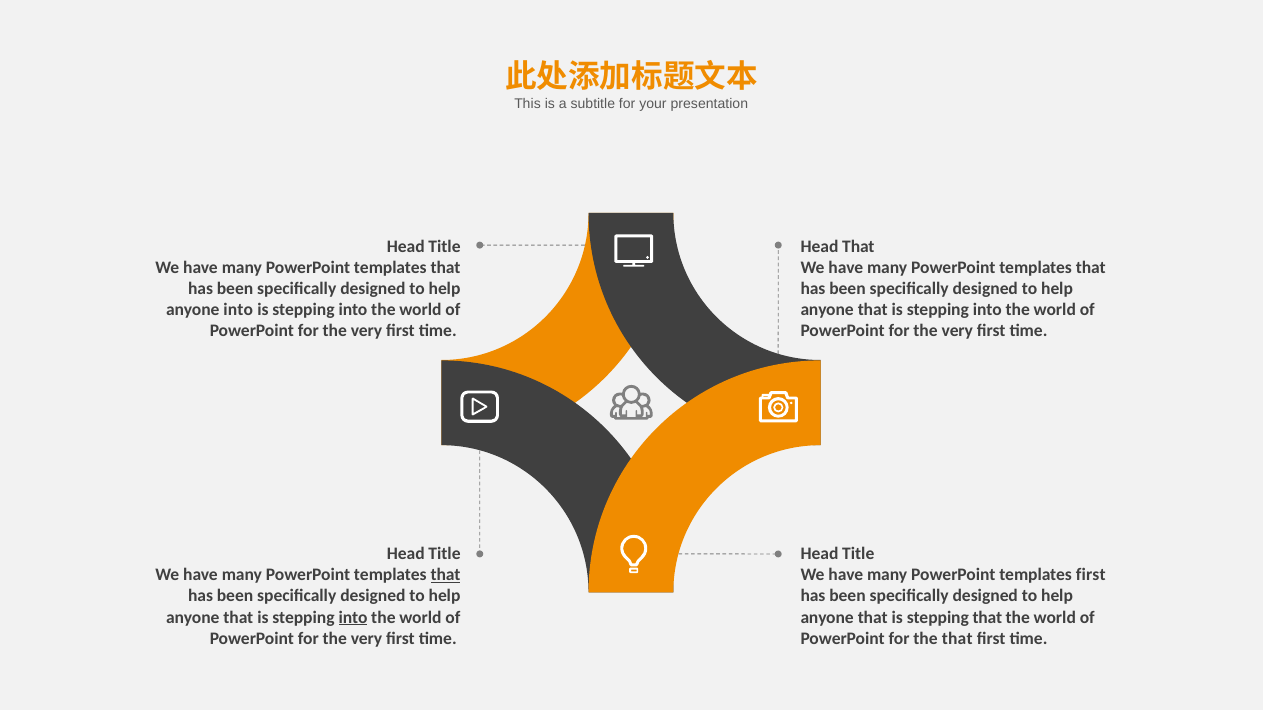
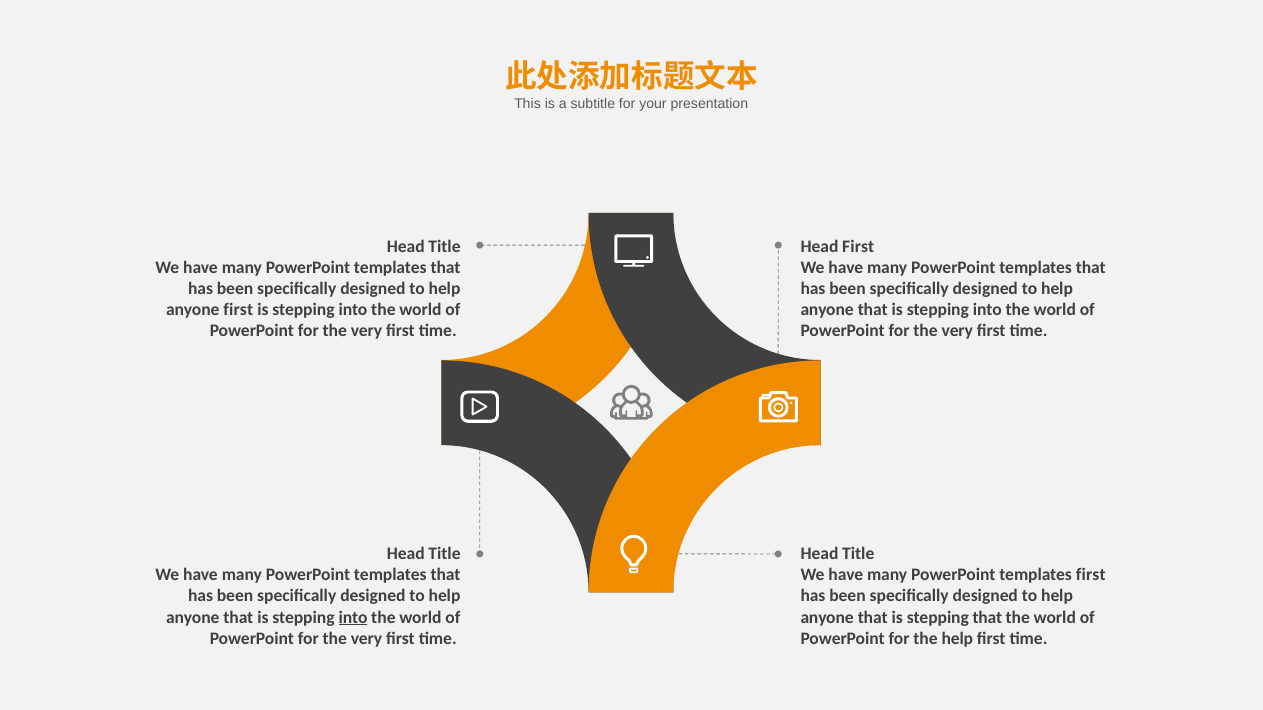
Head That: That -> First
anyone into: into -> first
that at (446, 575) underline: present -> none
the that: that -> help
